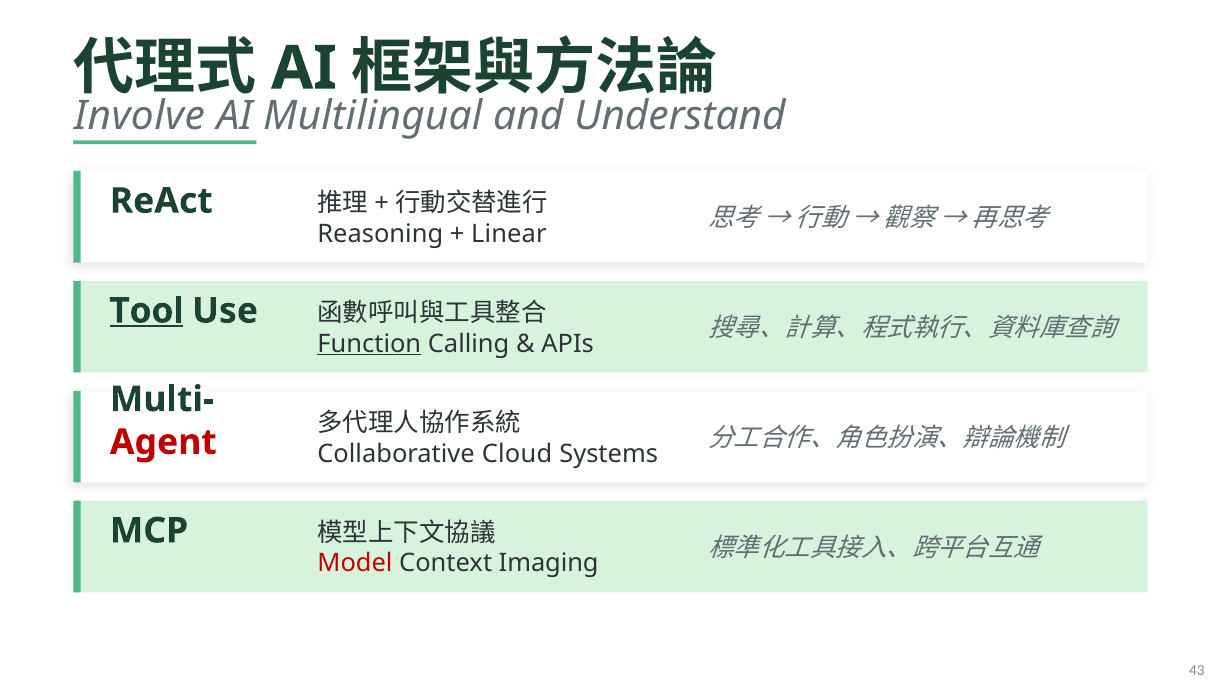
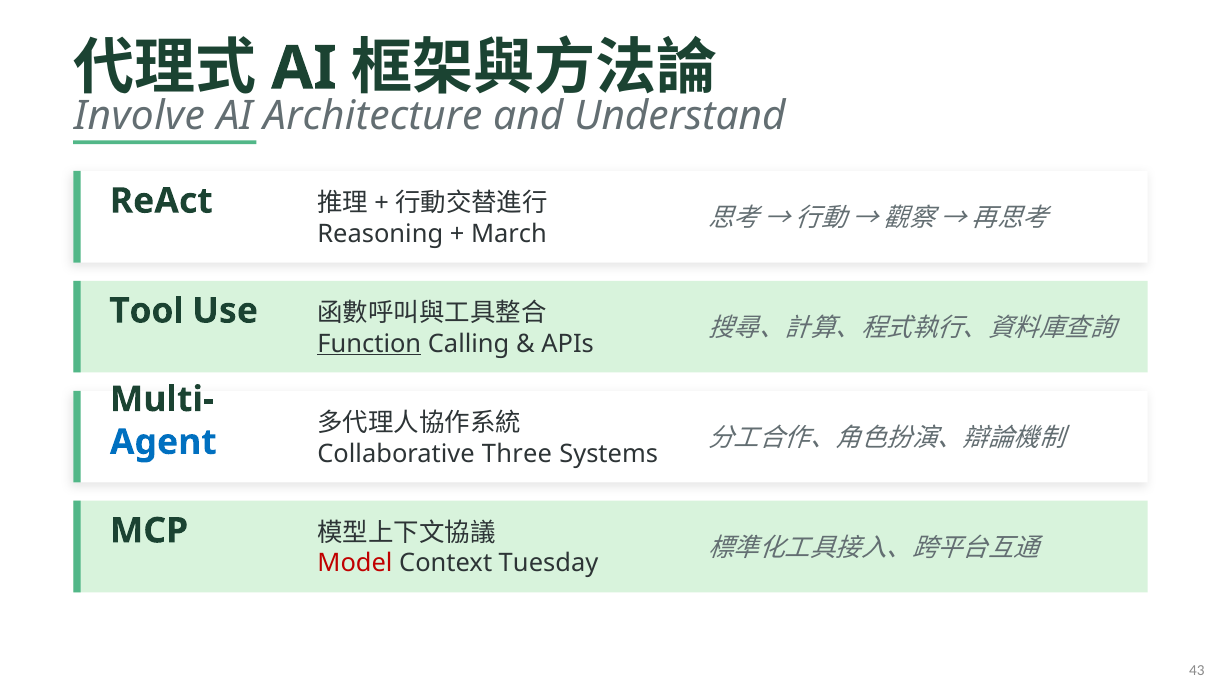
Multilingual: Multilingual -> Architecture
Linear: Linear -> March
Tool underline: present -> none
Agent colour: red -> blue
Cloud: Cloud -> Three
Imaging: Imaging -> Tuesday
